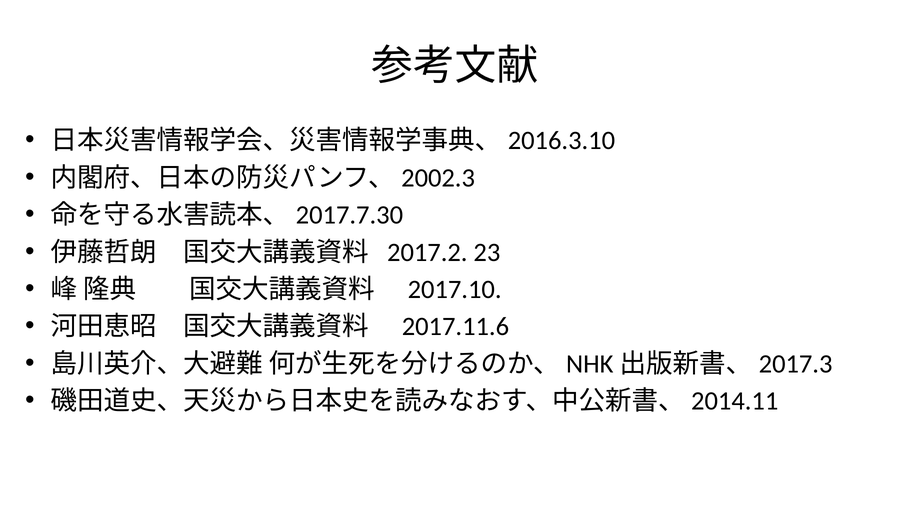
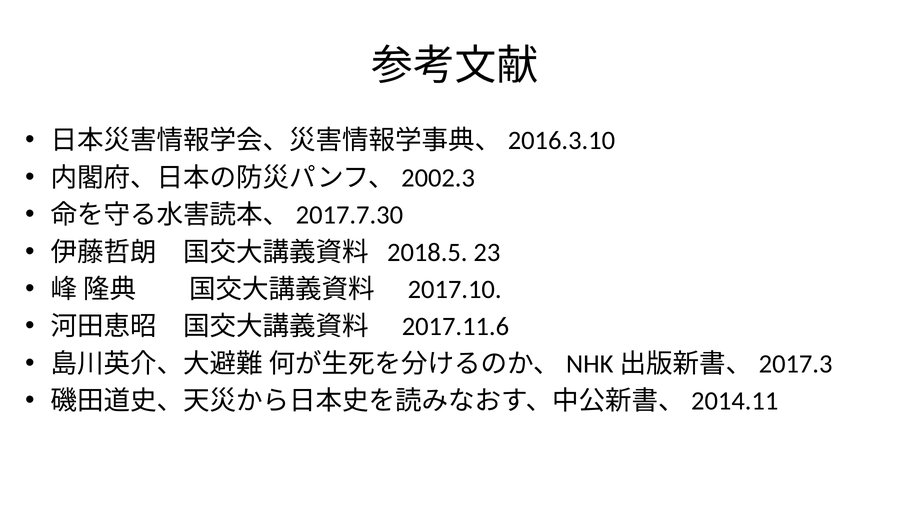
2017.2: 2017.2 -> 2018.5
